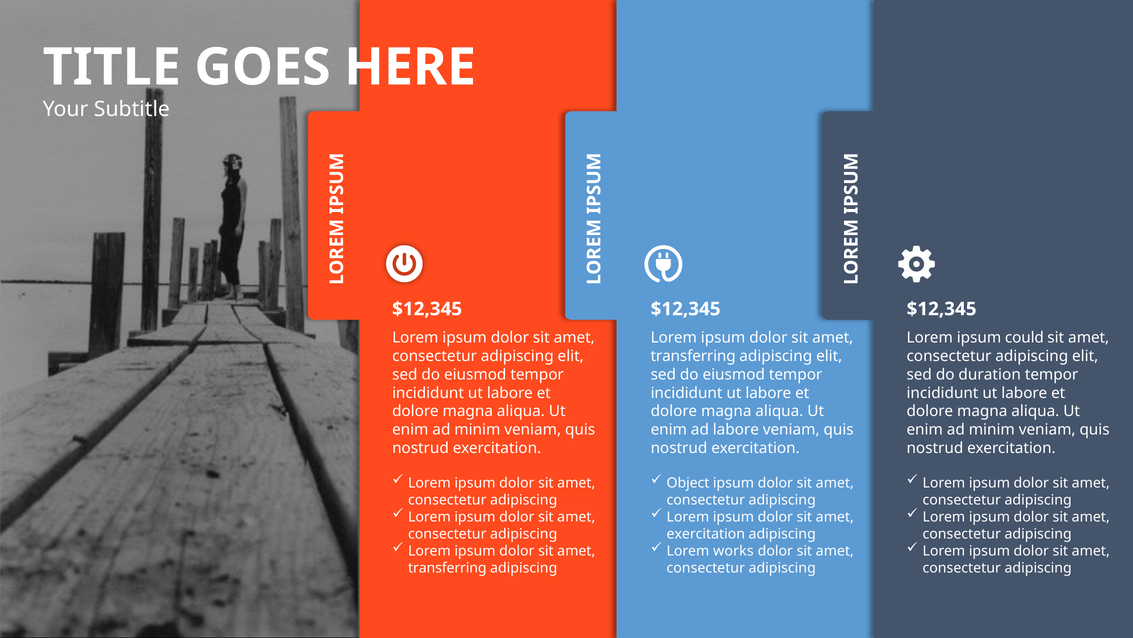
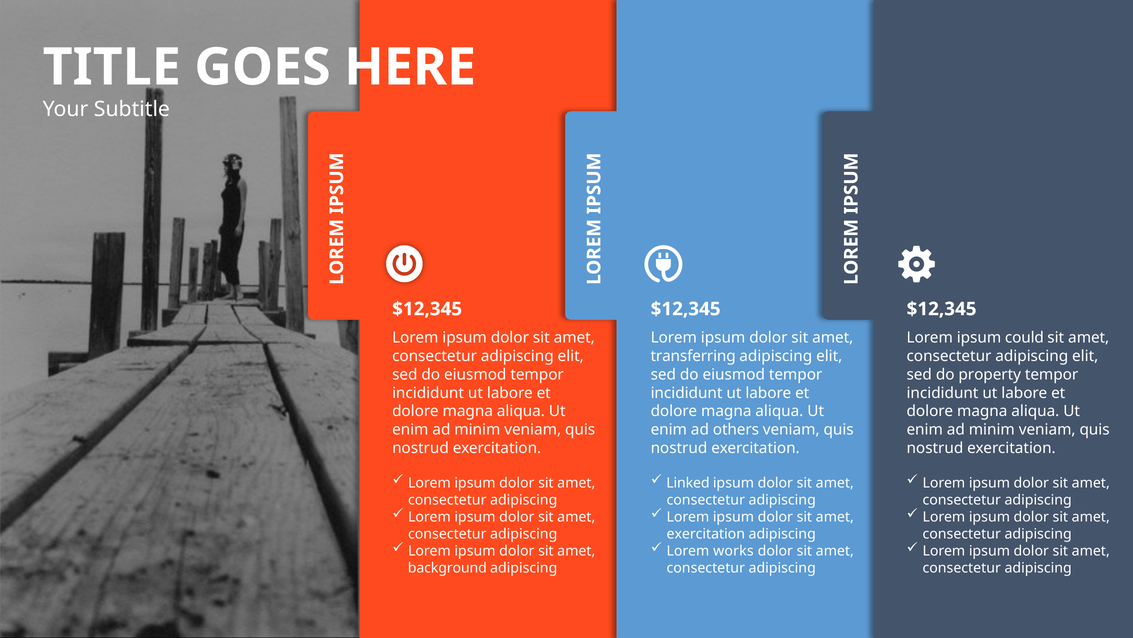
duration: duration -> property
ad labore: labore -> others
Object: Object -> Linked
transferring at (447, 567): transferring -> background
